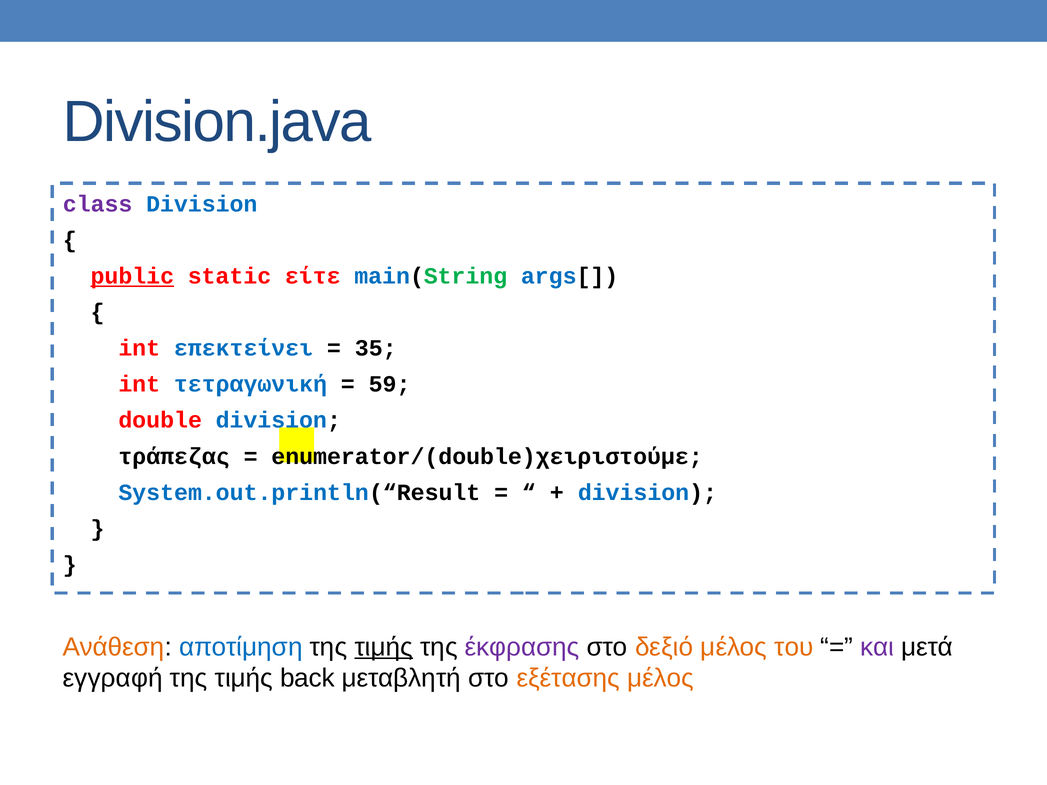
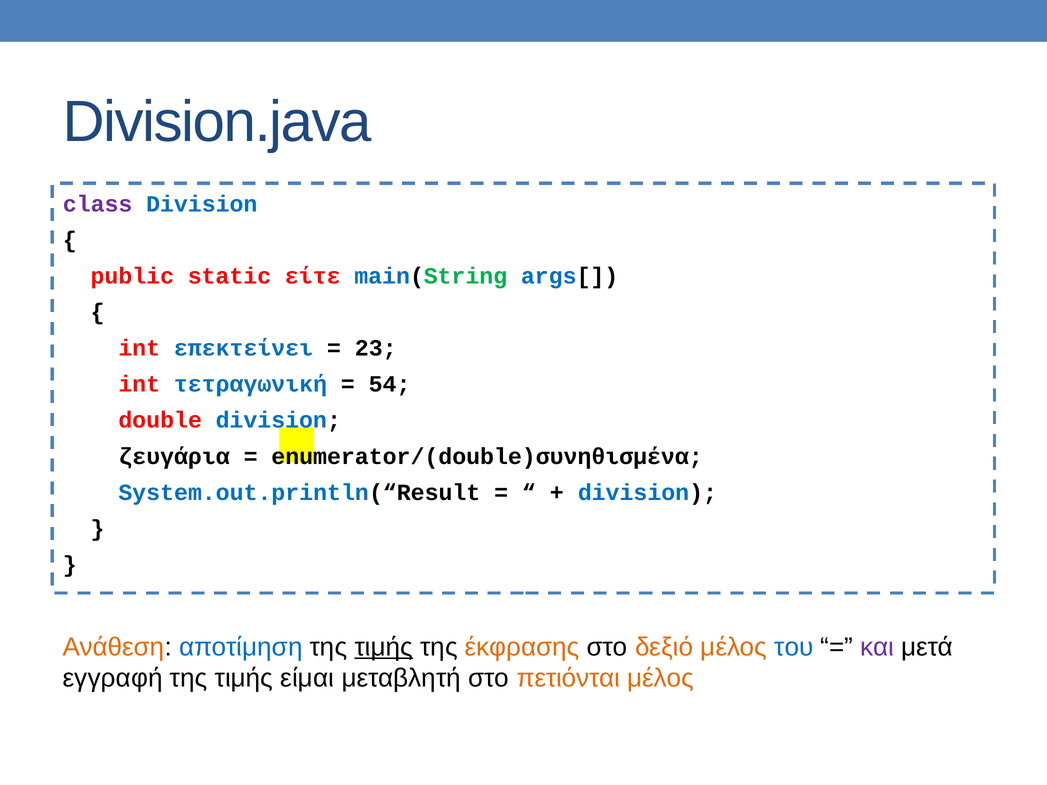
public underline: present -> none
35: 35 -> 23
59: 59 -> 54
τράπεζας: τράπεζας -> ζευγάρια
enumerator/(double)χειριστούμε: enumerator/(double)χειριστούμε -> enumerator/(double)συνηθισμένα
έκφρασης colour: purple -> orange
του colour: orange -> blue
back: back -> είμαι
εξέτασης: εξέτασης -> πετιόνται
